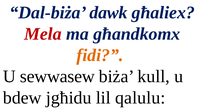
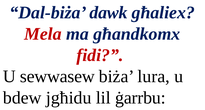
fidi colour: orange -> red
kull: kull -> lura
qalulu: qalulu -> ġarrbu
